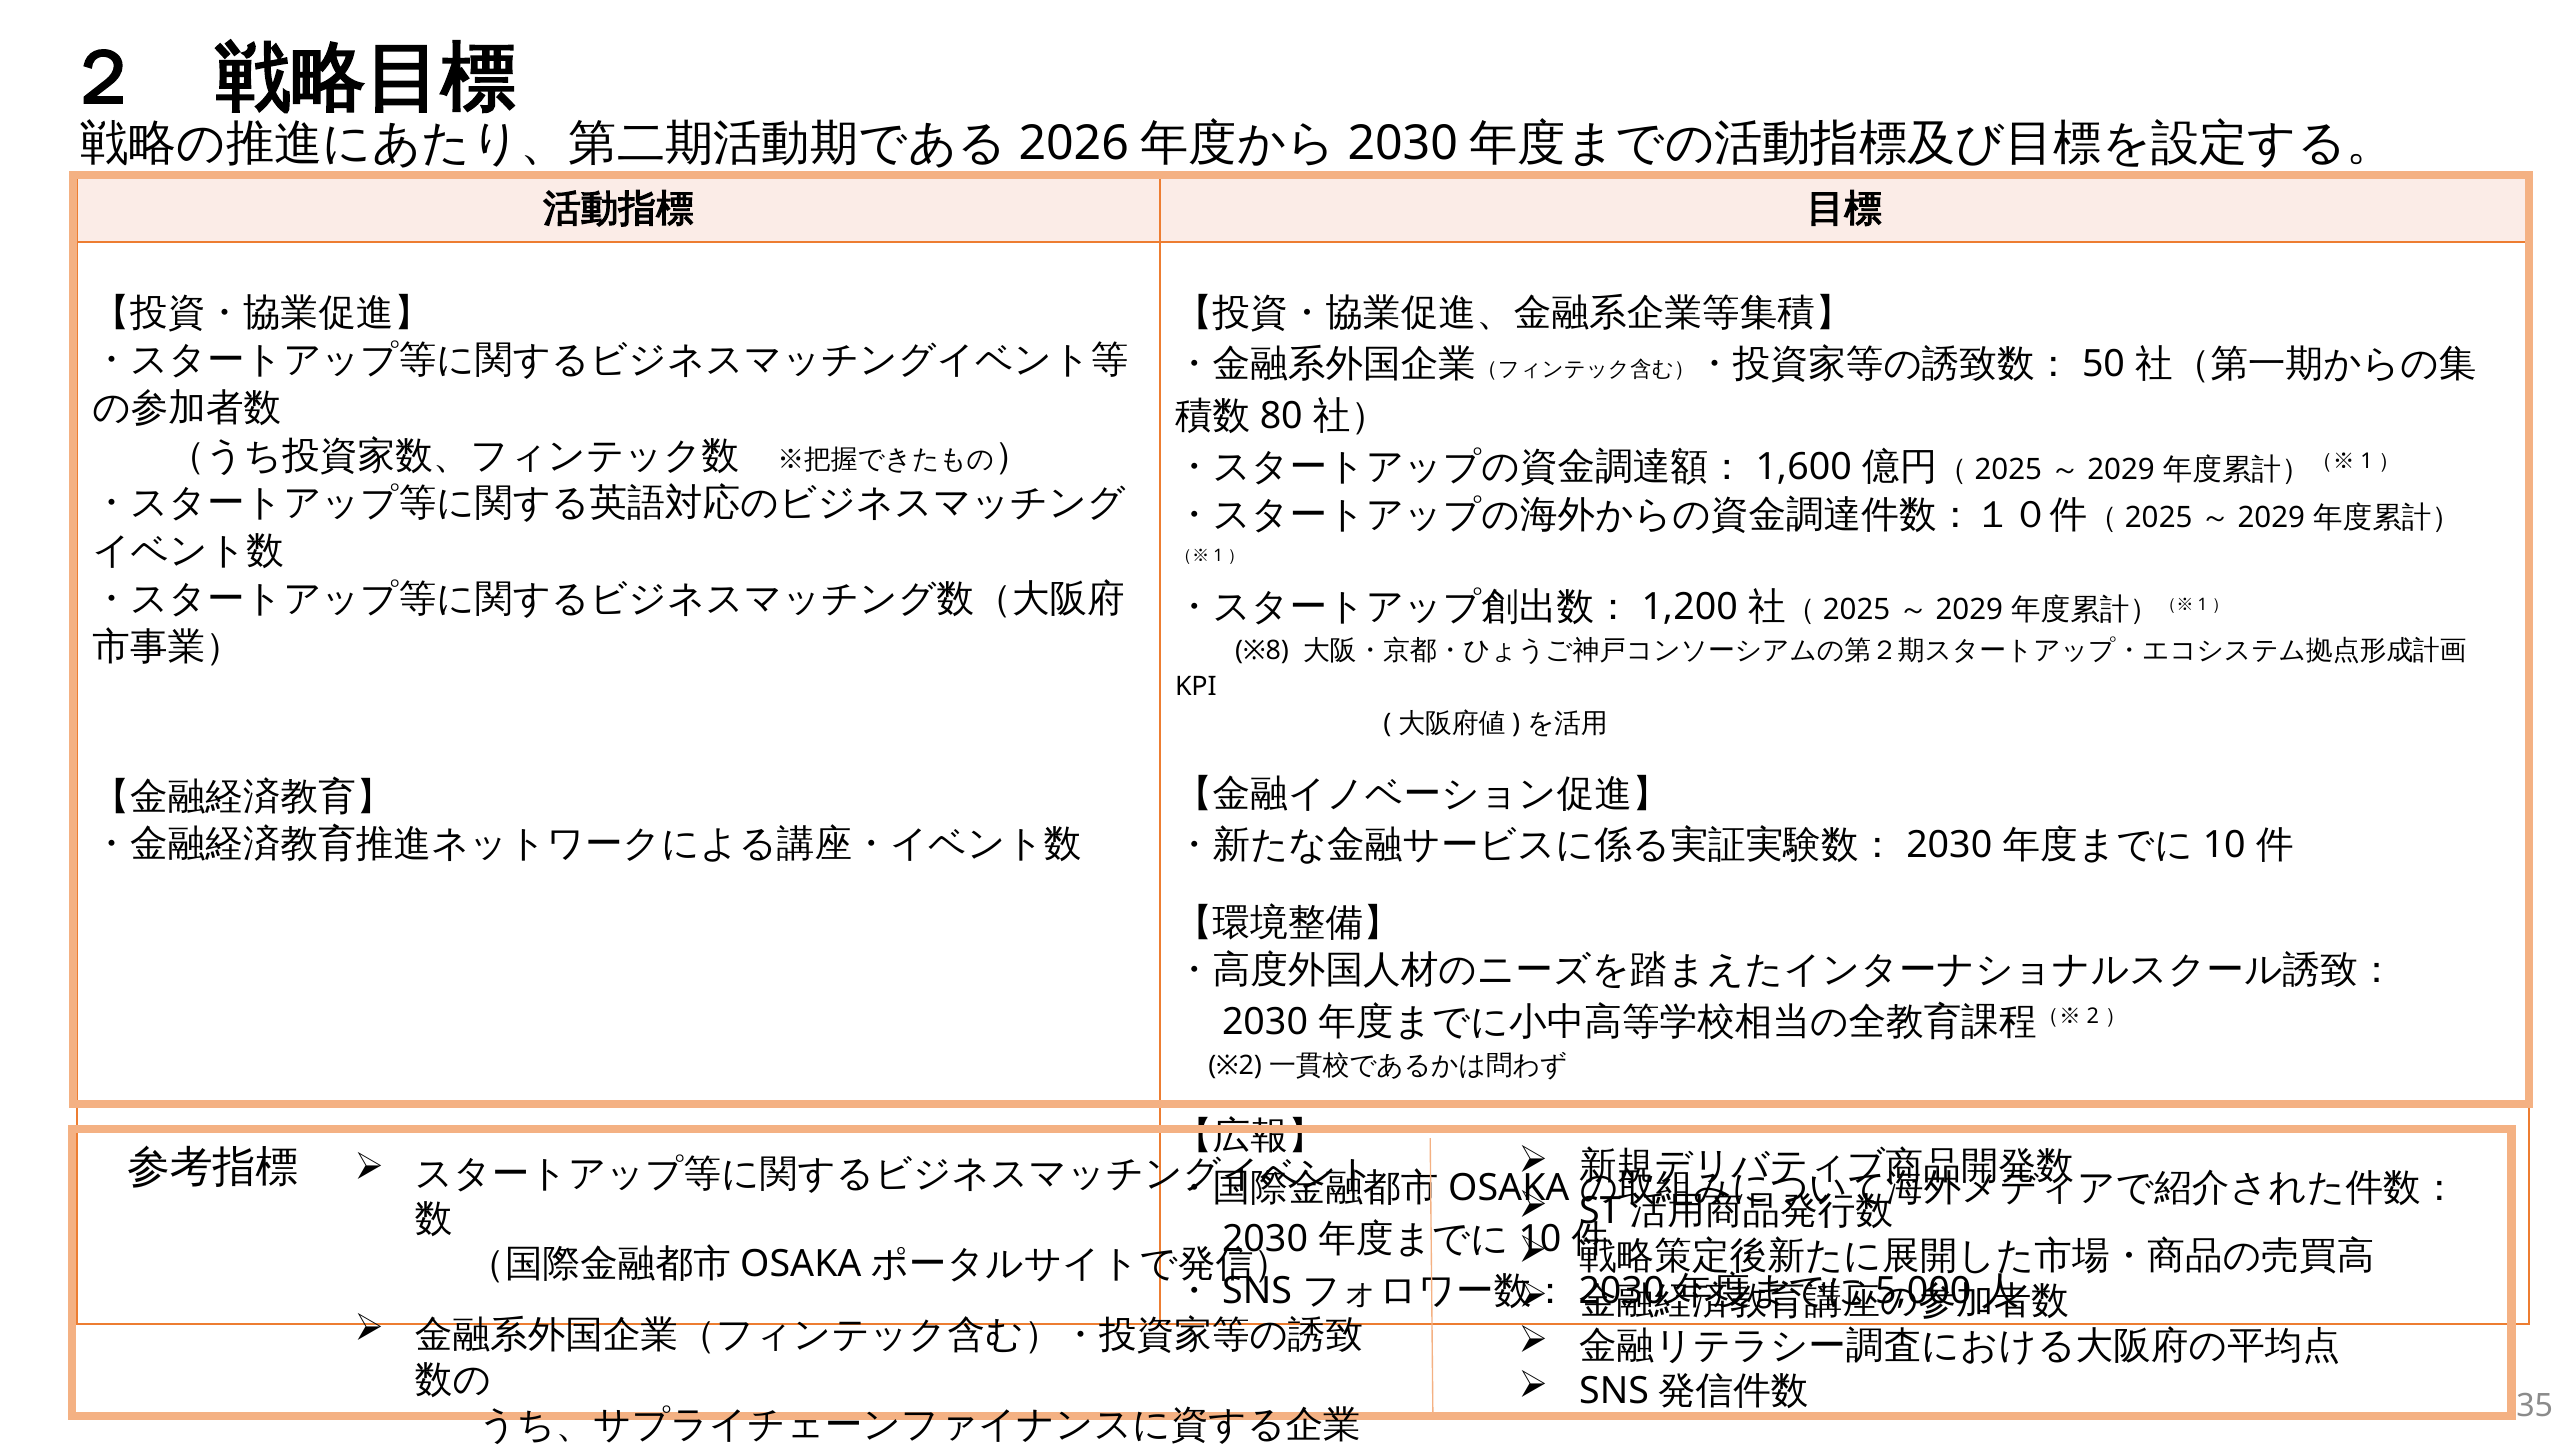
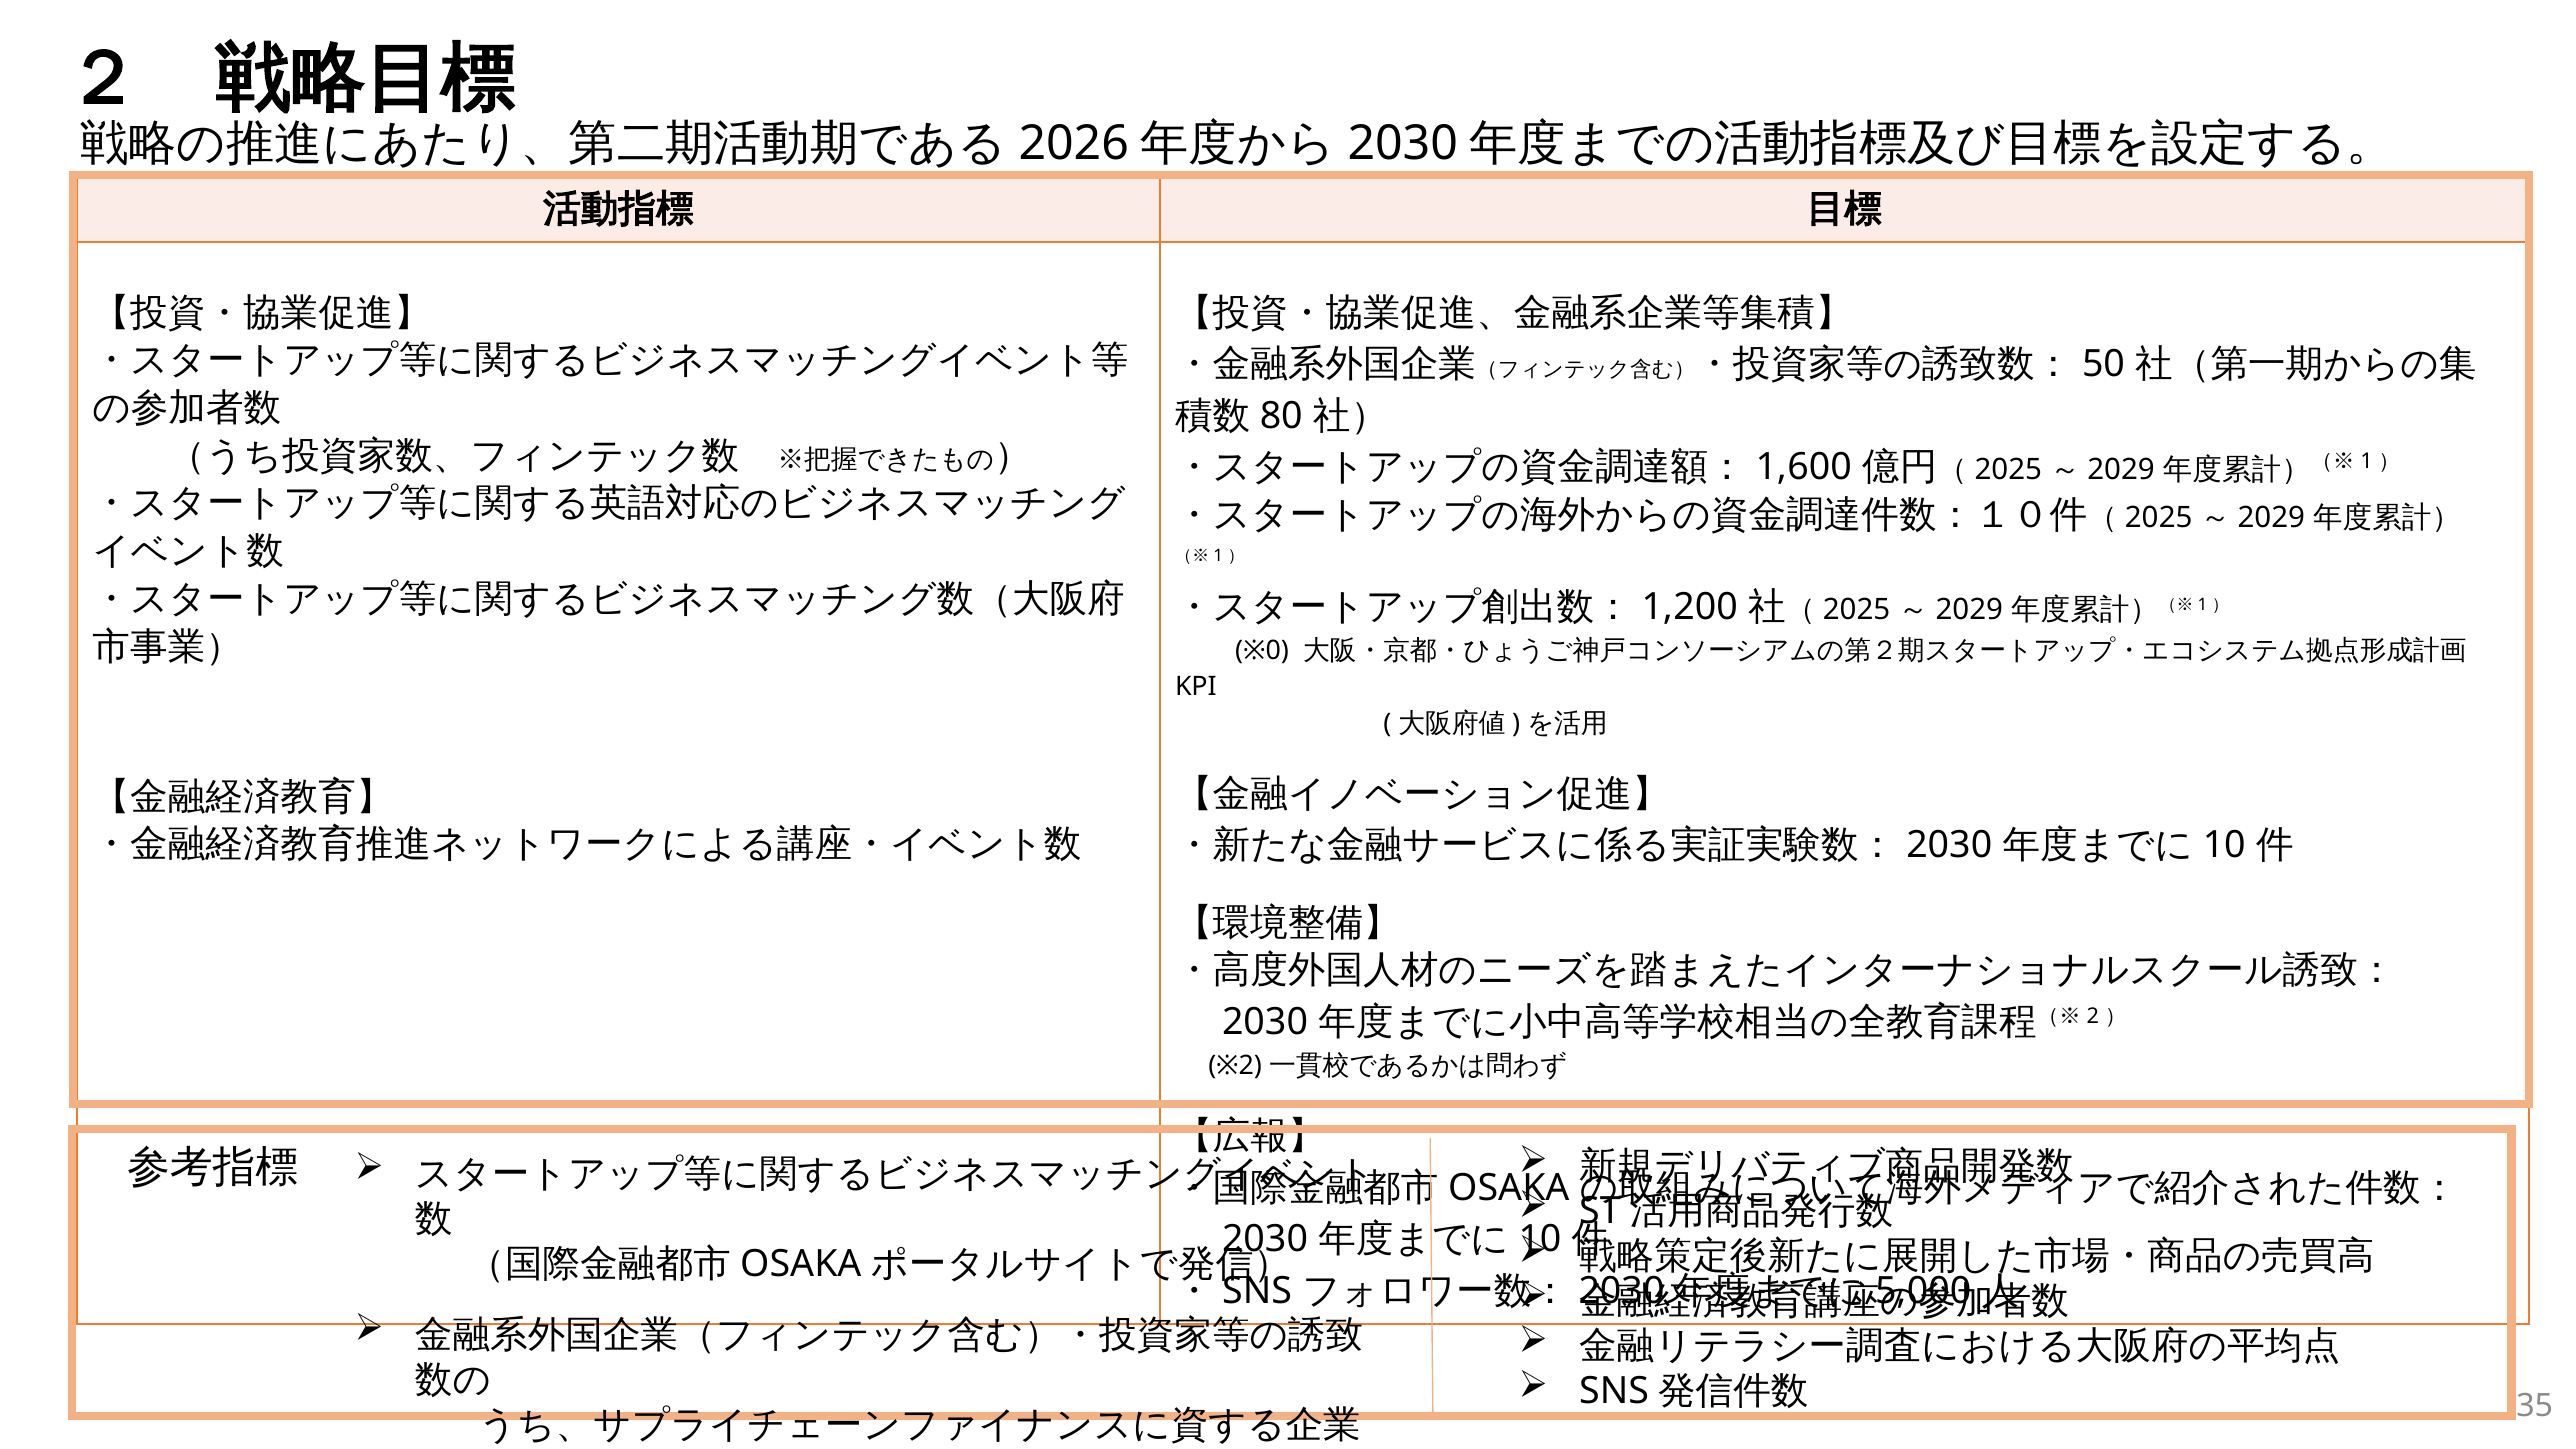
※8: ※8 -> ※0
